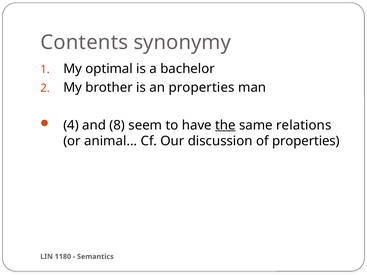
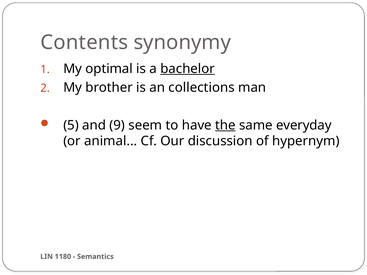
bachelor underline: none -> present
an properties: properties -> collections
4: 4 -> 5
8: 8 -> 9
relations: relations -> everyday
of properties: properties -> hypernym
